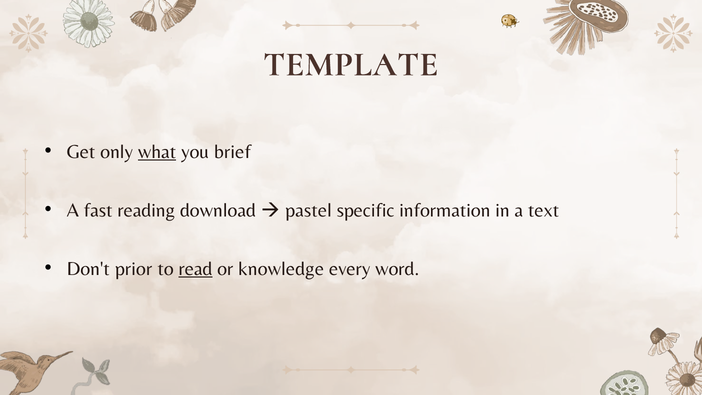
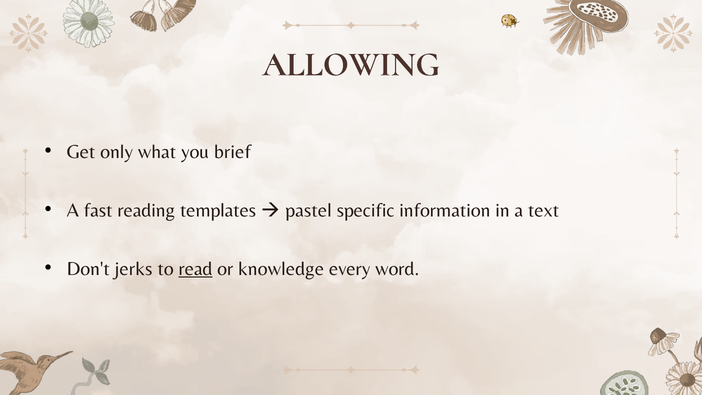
TEMPLATE: TEMPLATE -> ALLOWING
what underline: present -> none
download: download -> templates
prior: prior -> jerks
